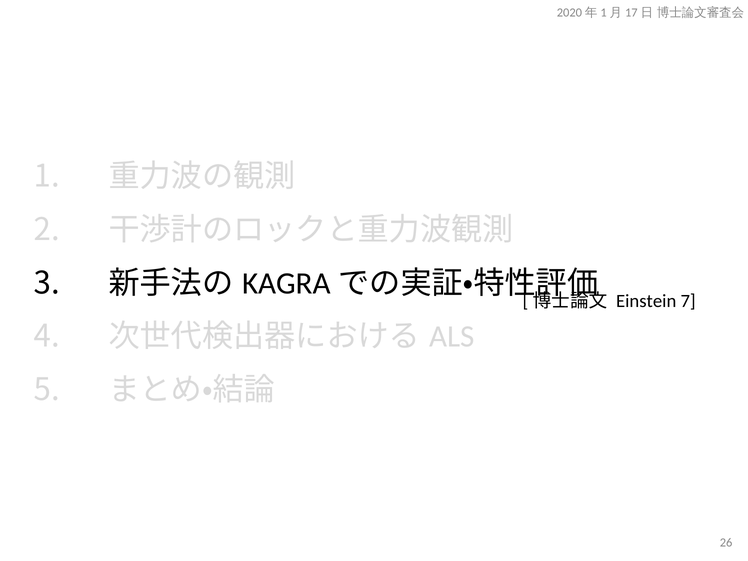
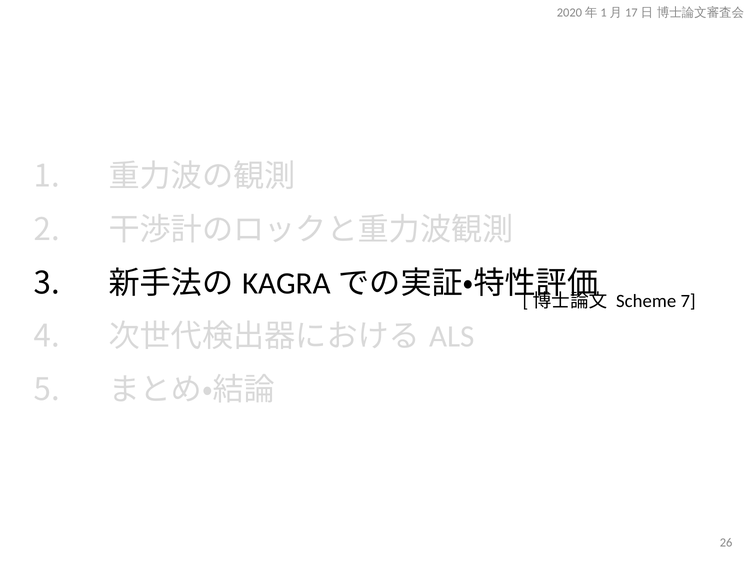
Einstein: Einstein -> Scheme
